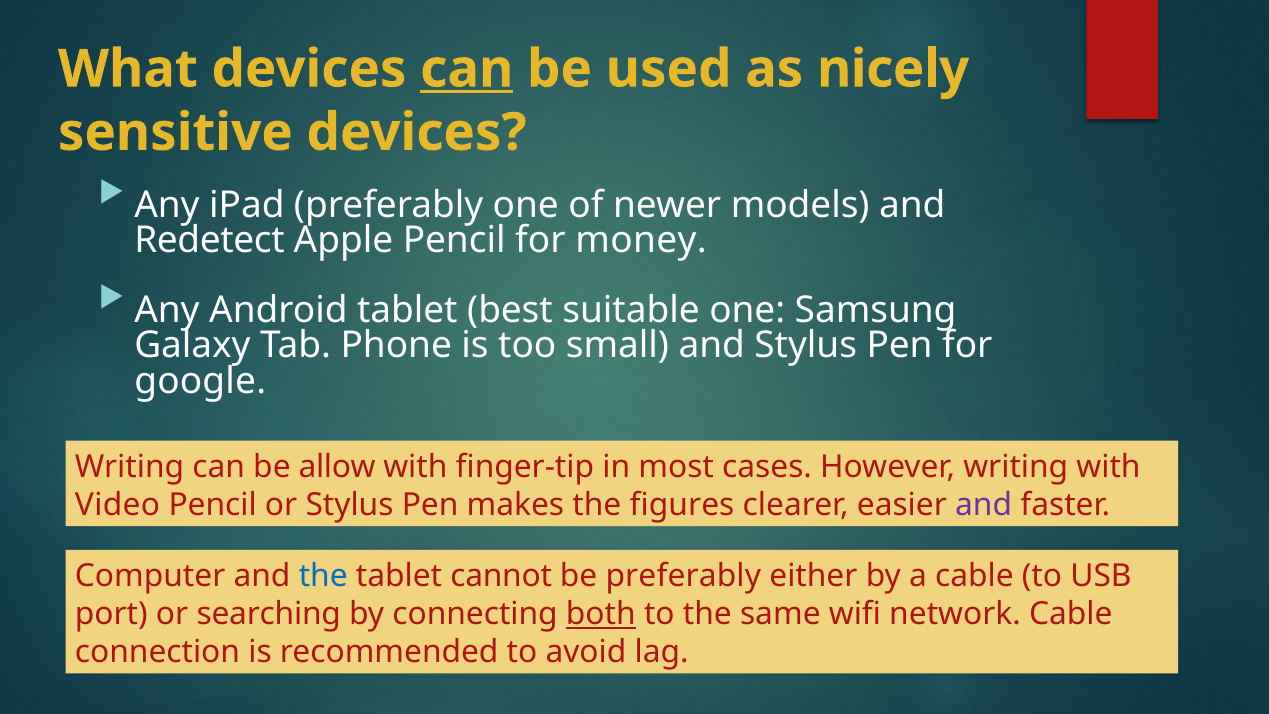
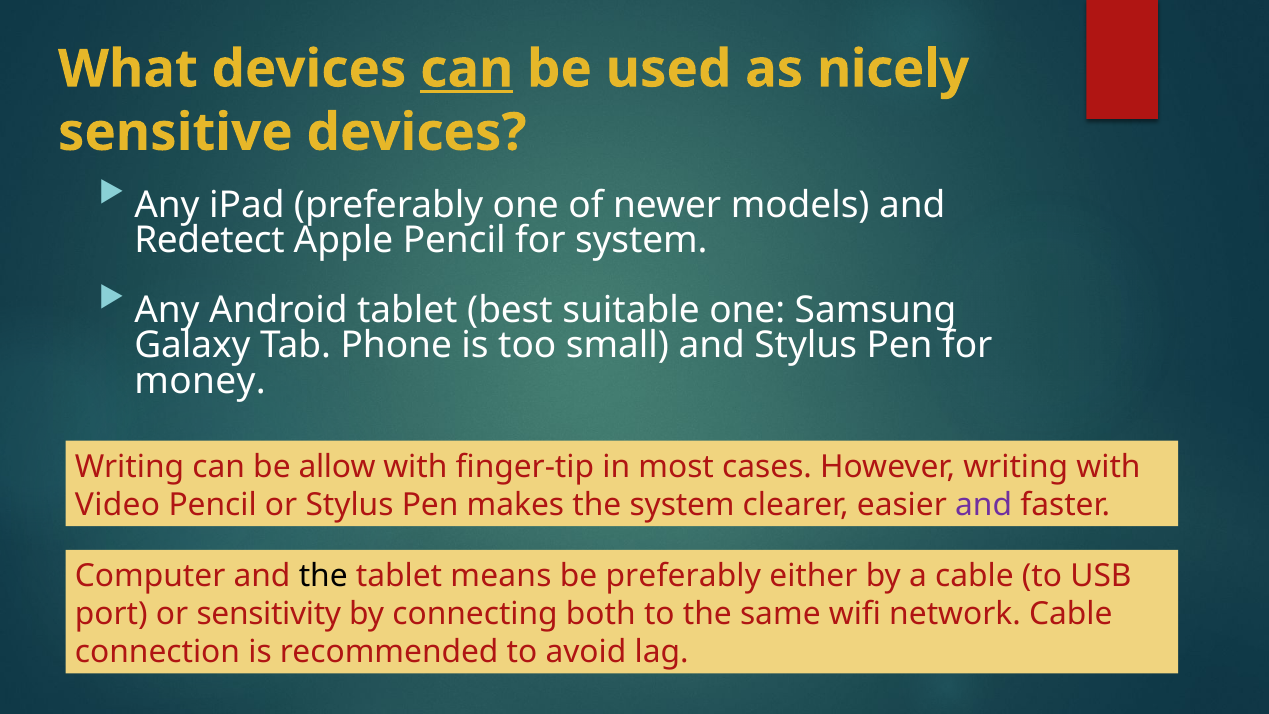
for money: money -> system
google: google -> money
the figures: figures -> system
the at (323, 576) colour: blue -> black
cannot: cannot -> means
searching: searching -> sensitivity
both underline: present -> none
